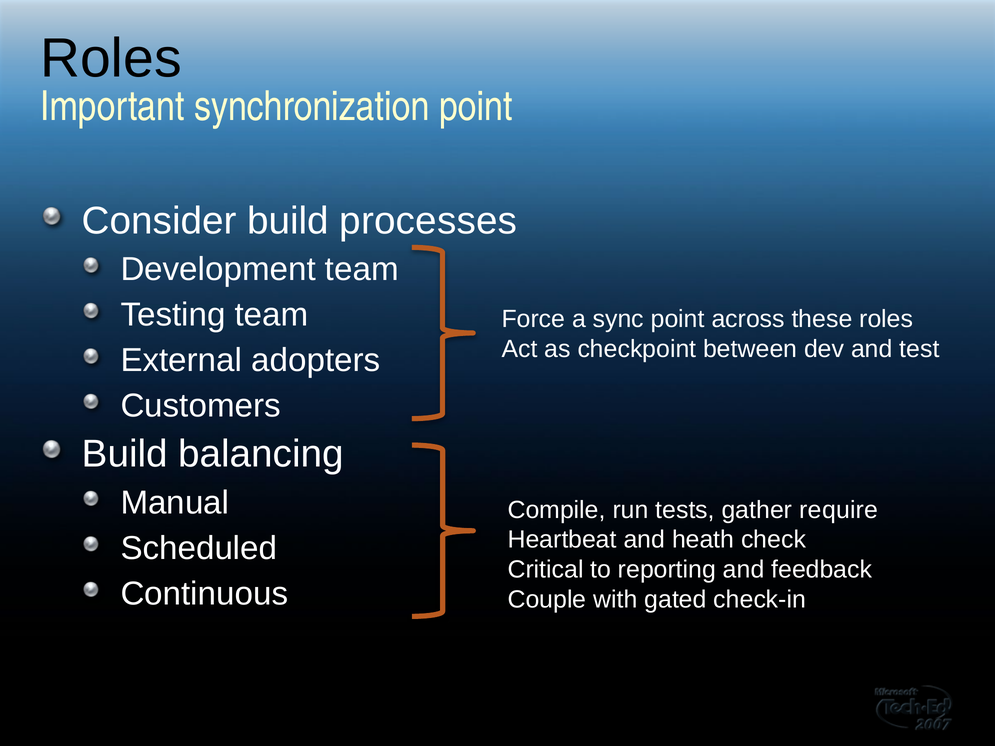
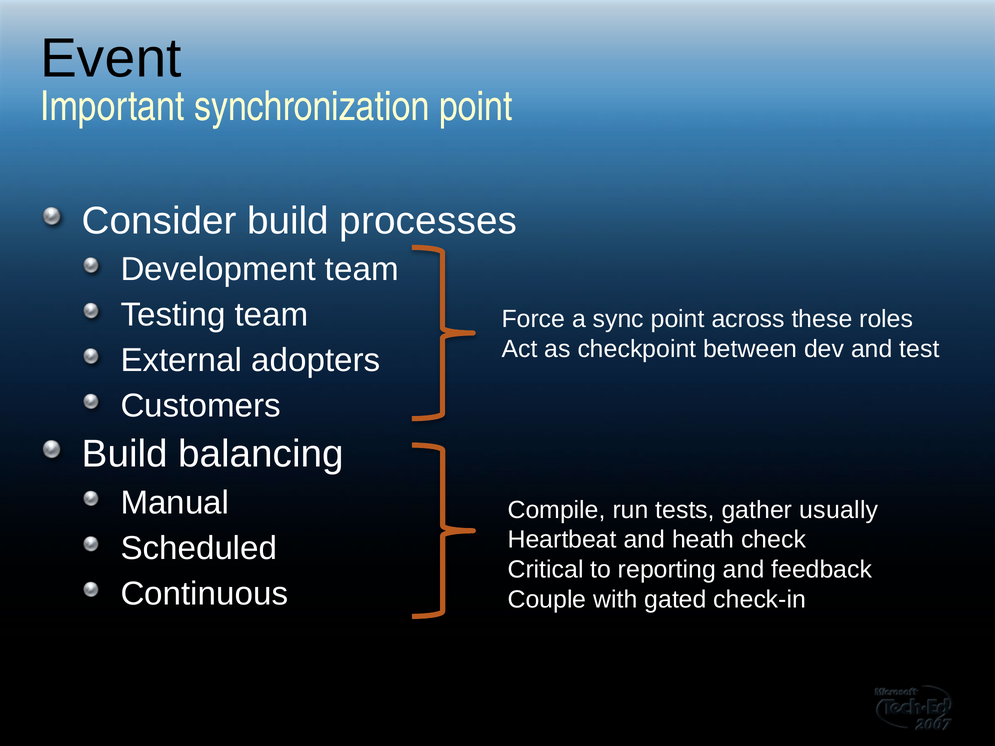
Roles at (111, 59): Roles -> Event
require: require -> usually
